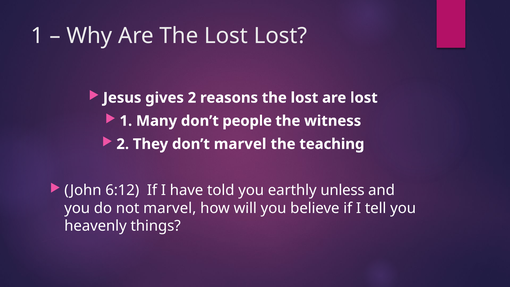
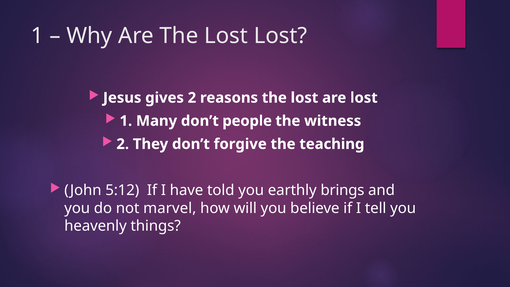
don’t marvel: marvel -> forgive
6:12: 6:12 -> 5:12
unless: unless -> brings
